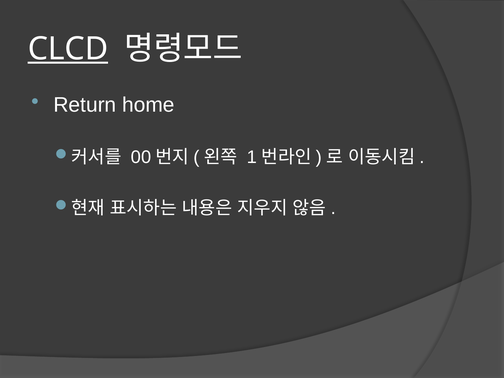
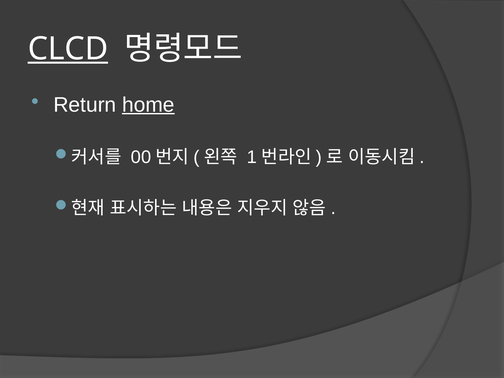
home underline: none -> present
